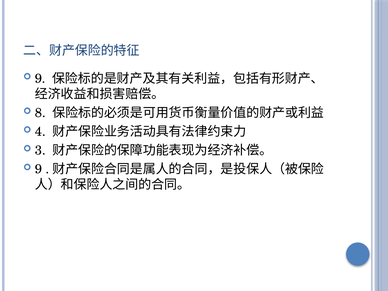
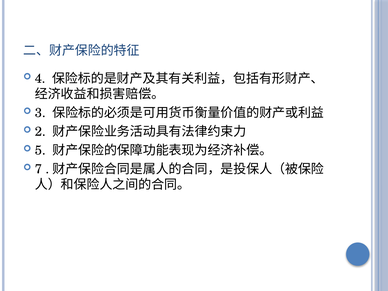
9 at (40, 79): 9 -> 4
8: 8 -> 3
4: 4 -> 2
3: 3 -> 5
9 at (38, 169): 9 -> 7
